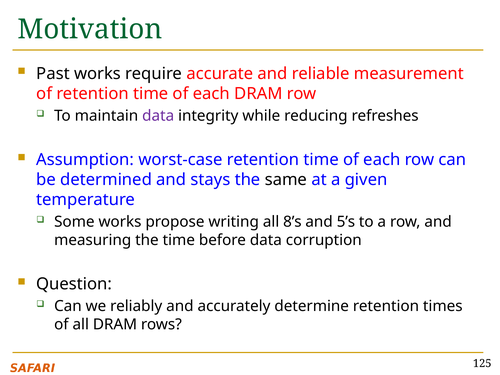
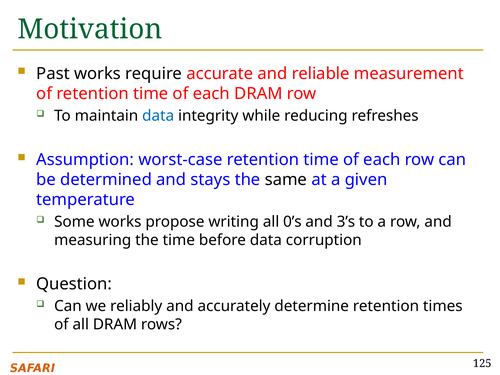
data at (158, 116) colour: purple -> blue
8’s: 8’s -> 0’s
5’s: 5’s -> 3’s
